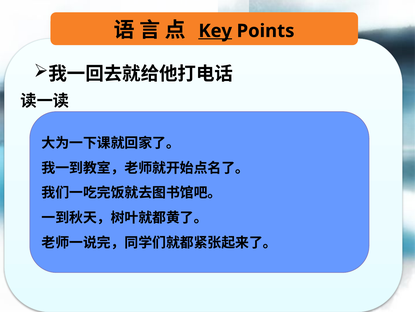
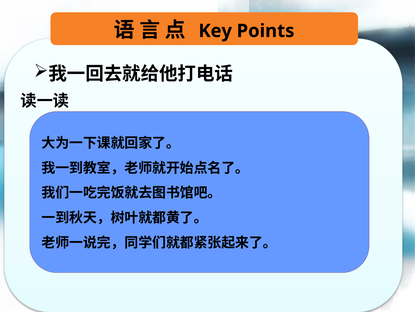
Key underline: present -> none
